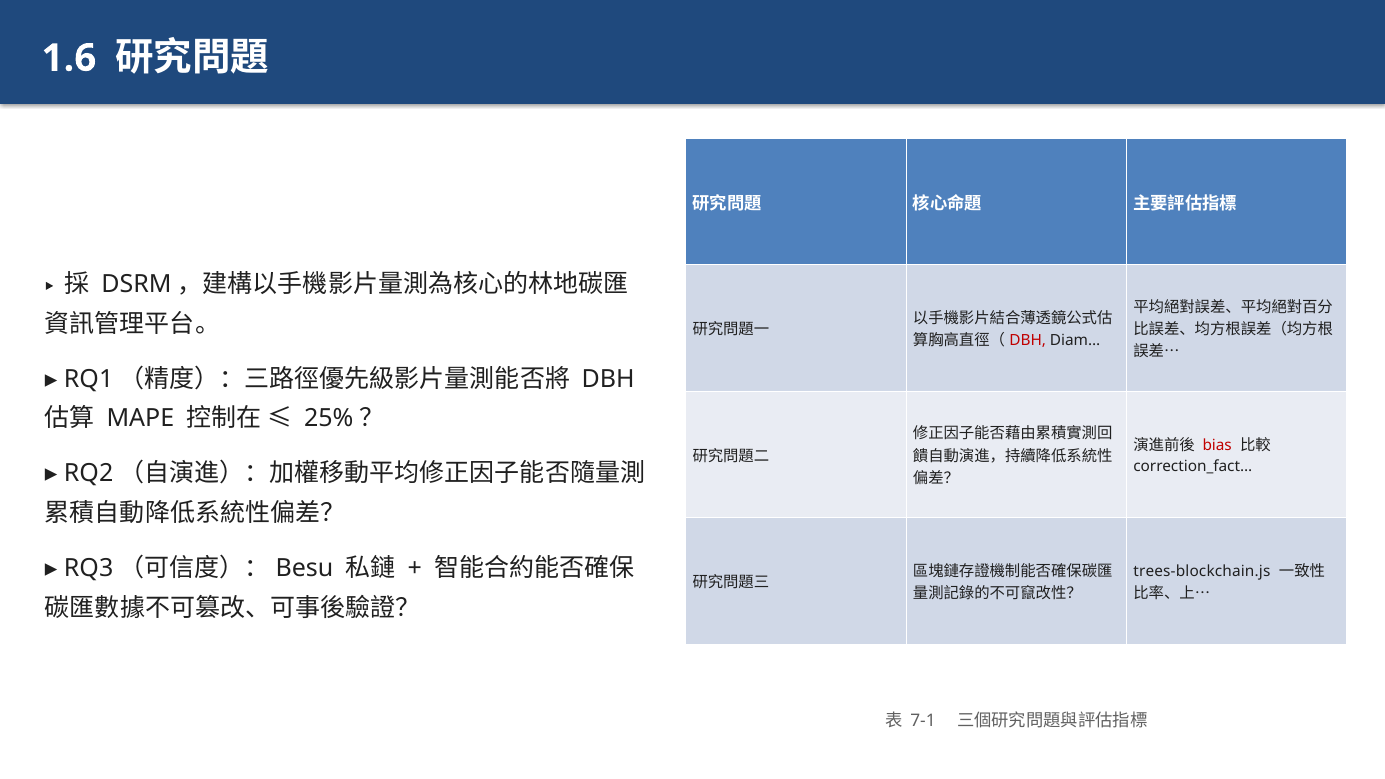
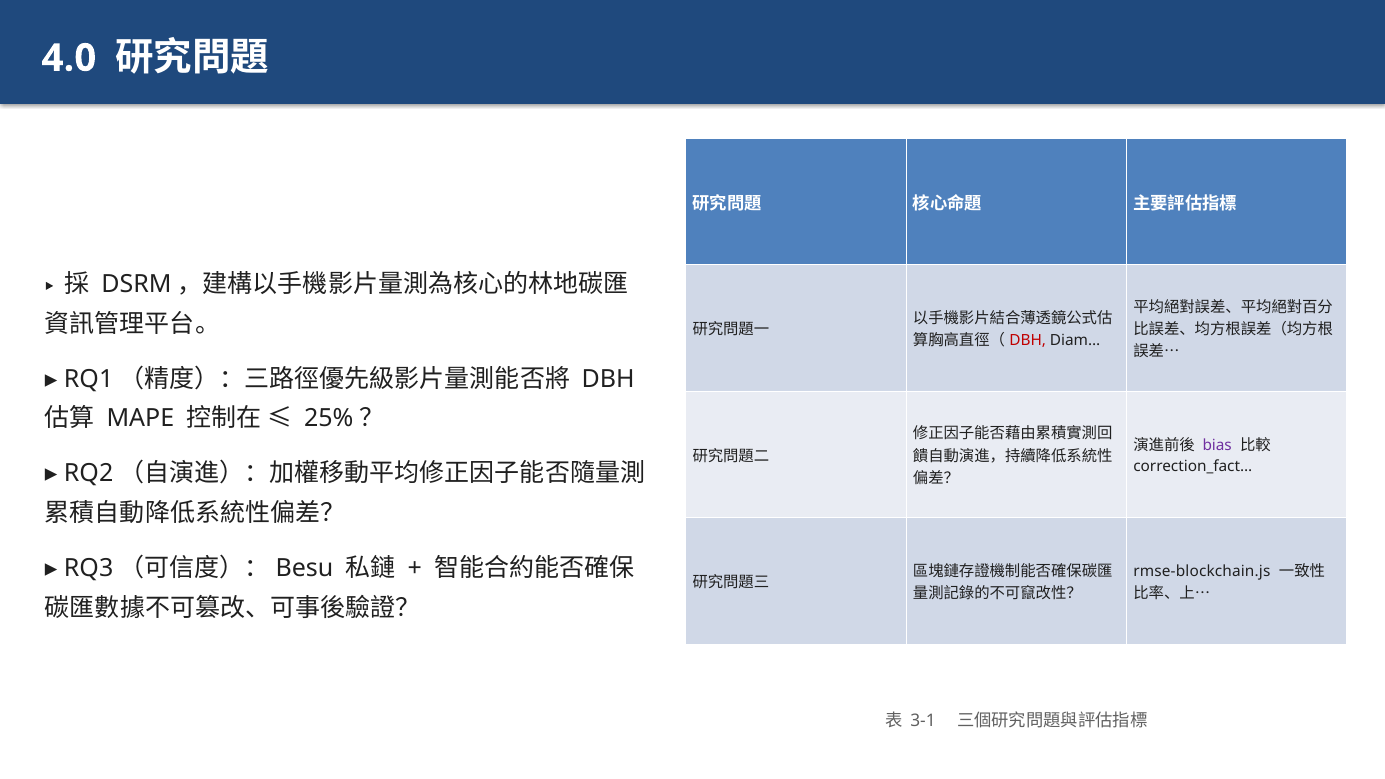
1.6: 1.6 -> 4.0
bias colour: red -> purple
trees-blockchain.js: trees-blockchain.js -> rmse-blockchain.js
7-1: 7-1 -> 3-1
